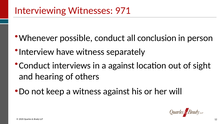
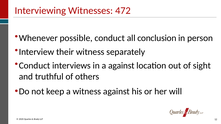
971: 971 -> 472
have: have -> their
hearing: hearing -> truthful
